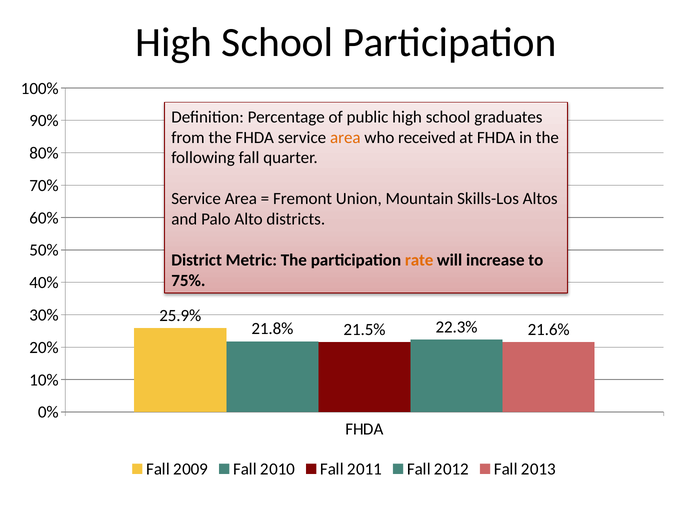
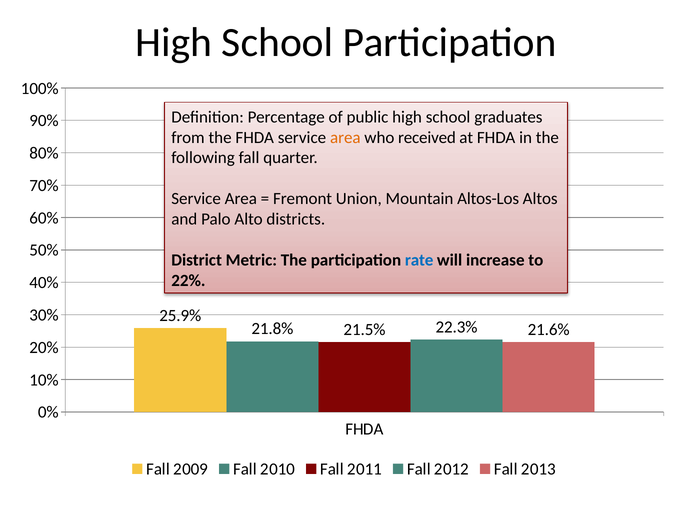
Skills-Los: Skills-Los -> Altos-Los
rate colour: orange -> blue
75%: 75% -> 22%
